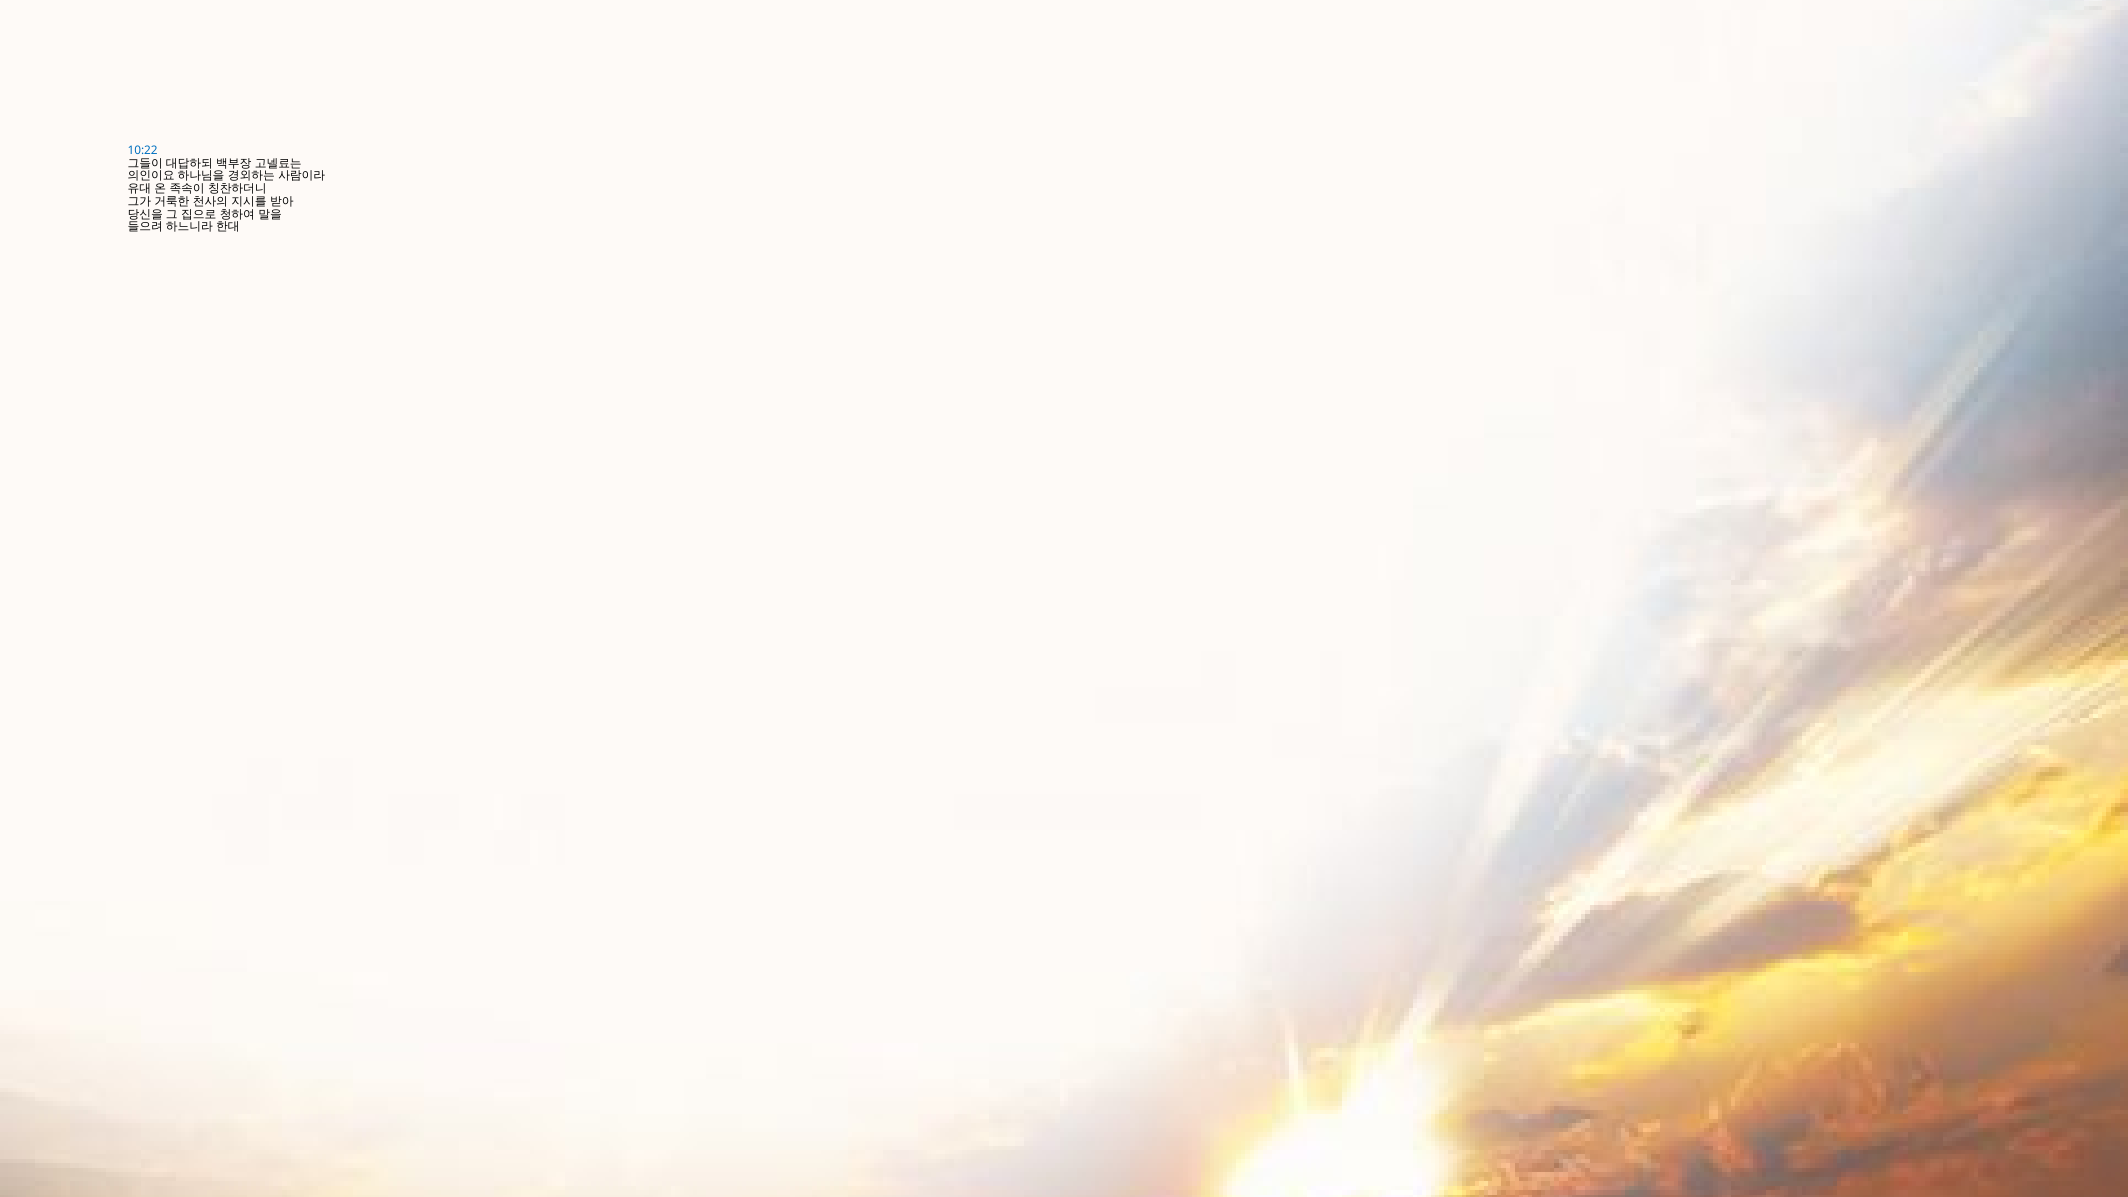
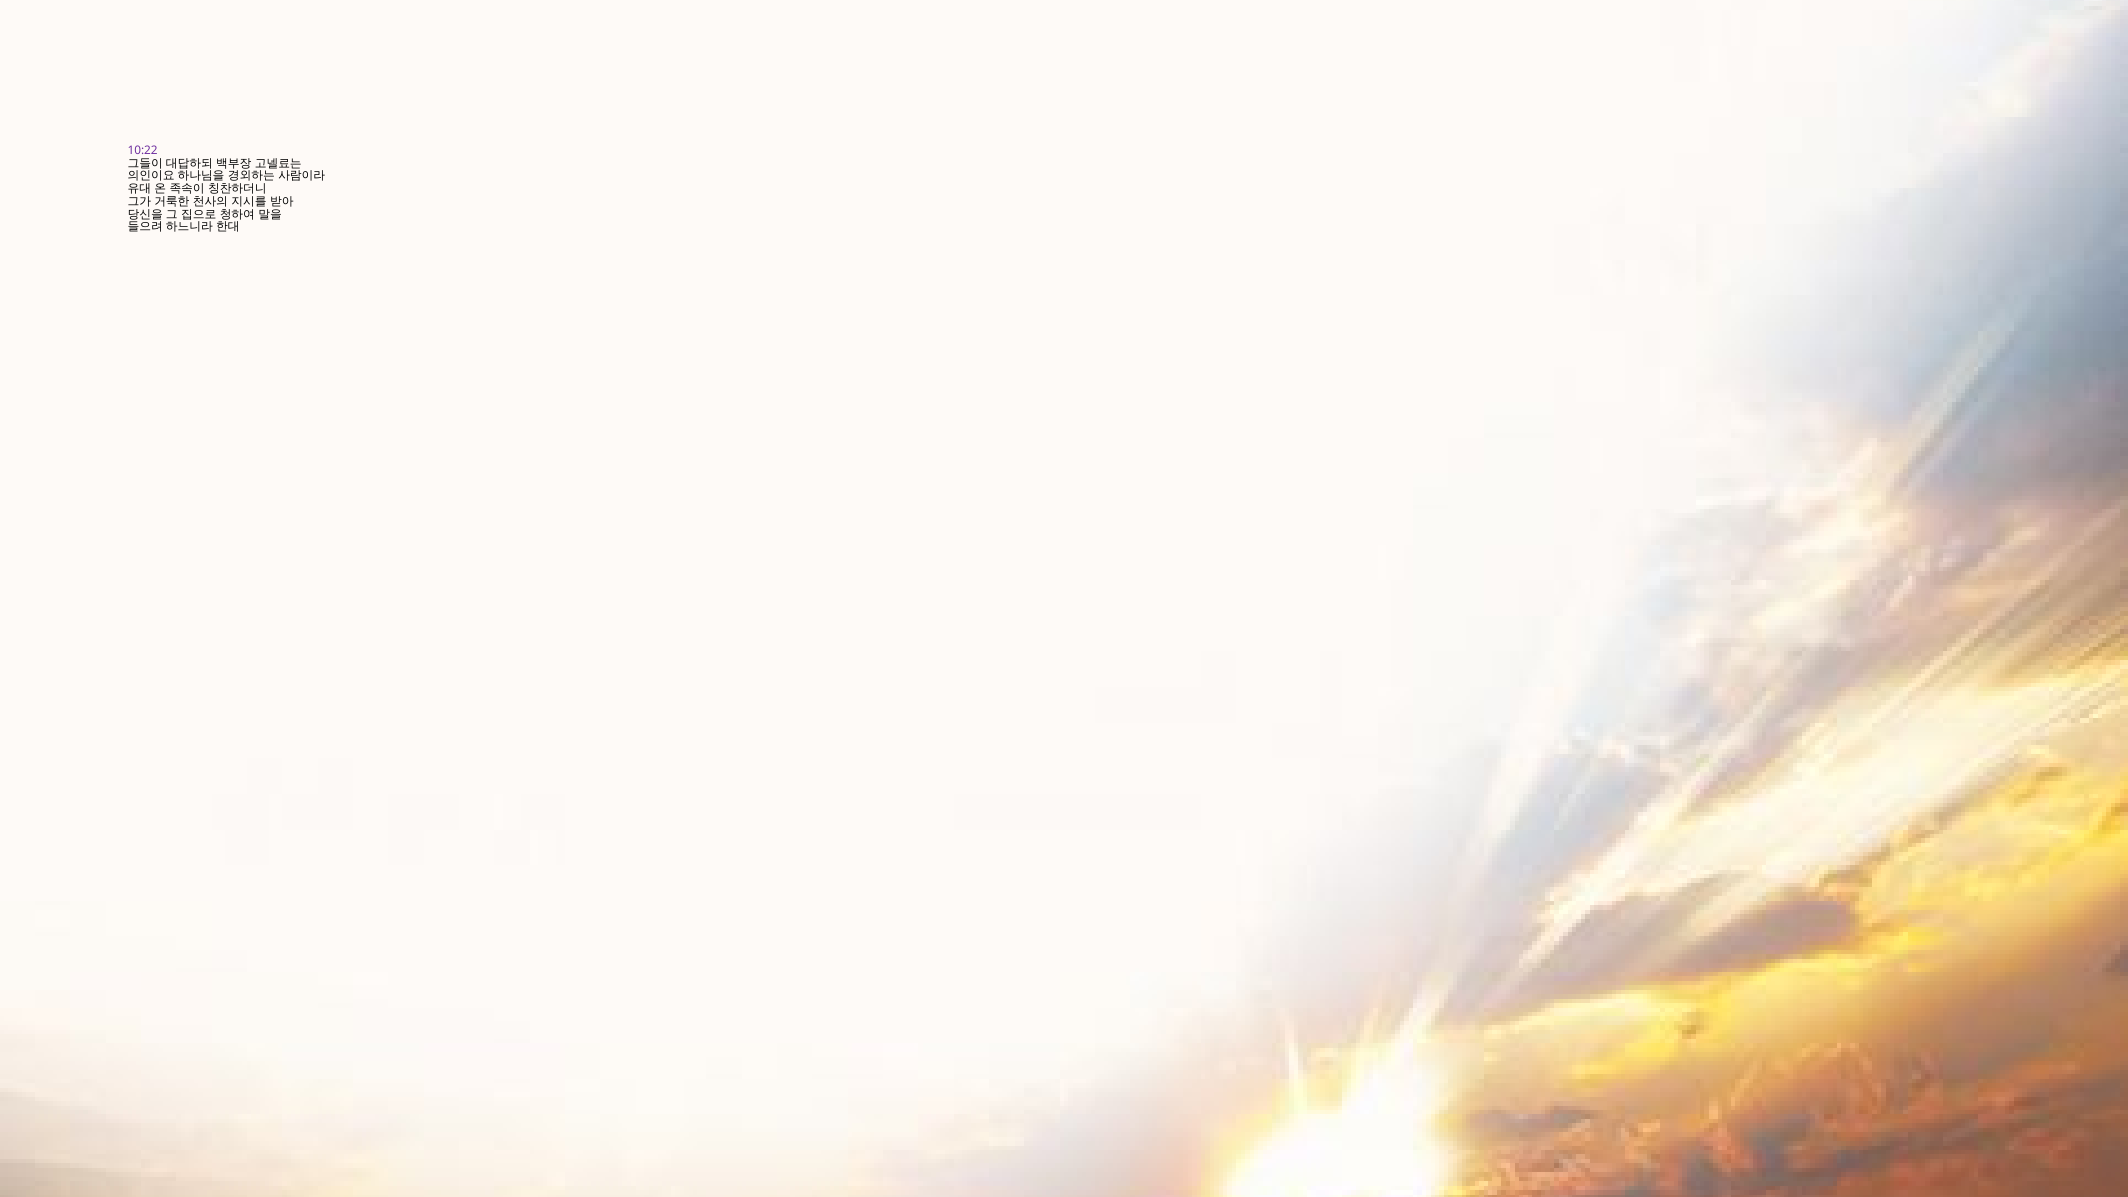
10:22 colour: blue -> purple
